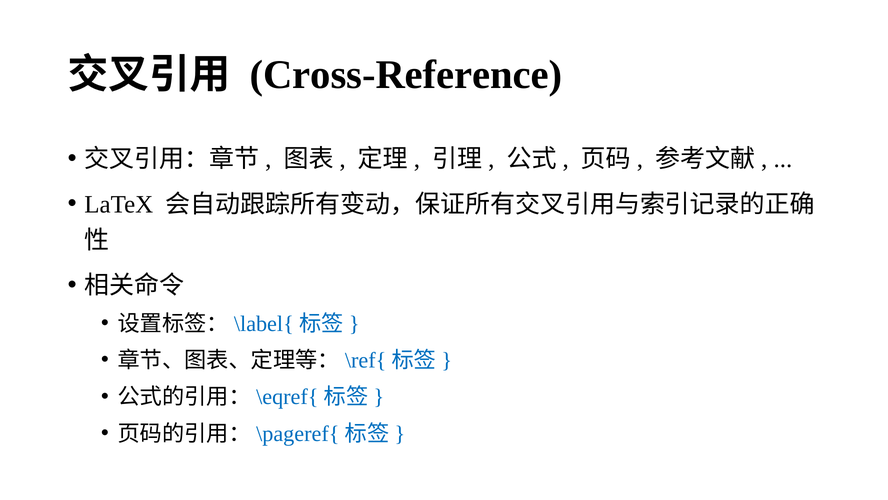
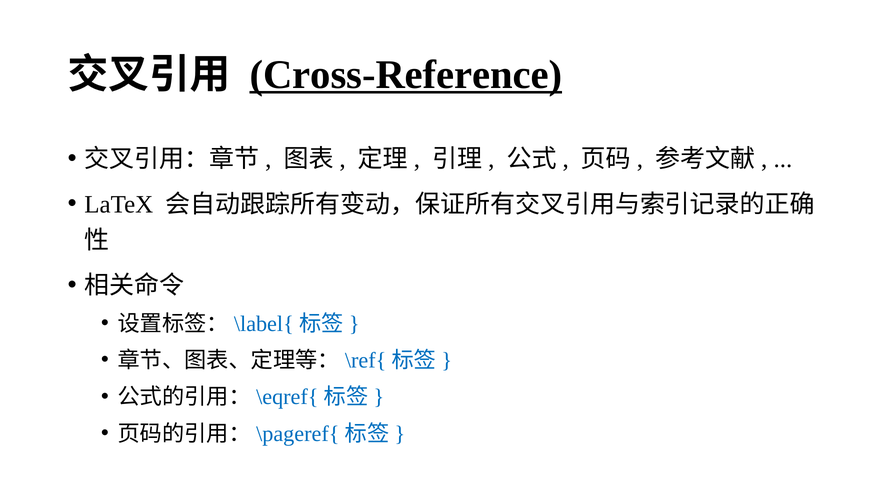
Cross-Reference underline: none -> present
